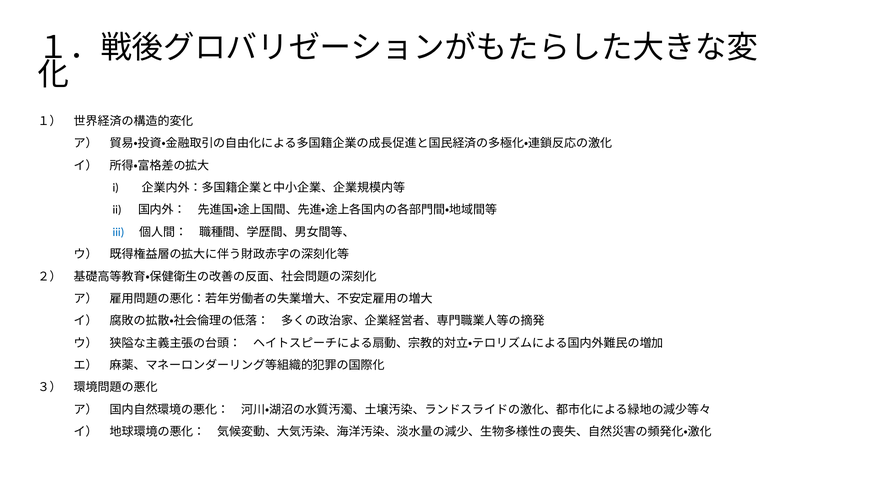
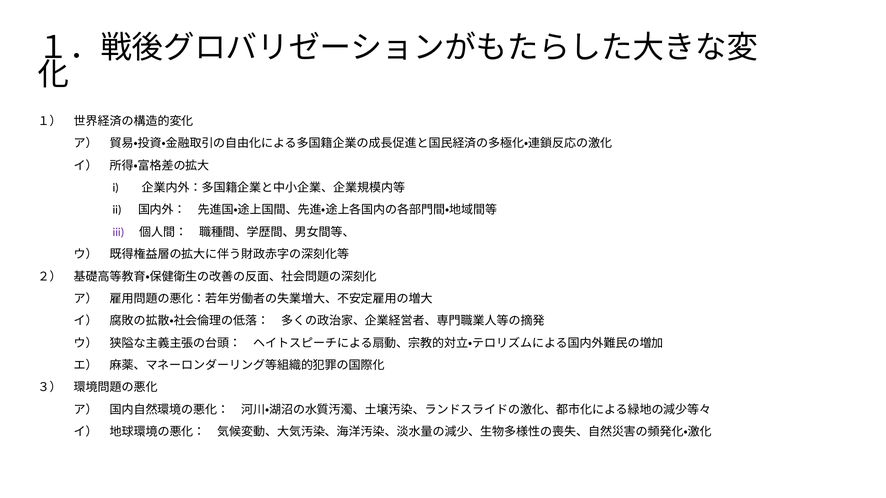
iii colour: blue -> purple
